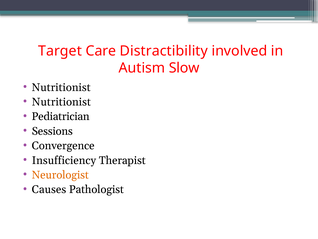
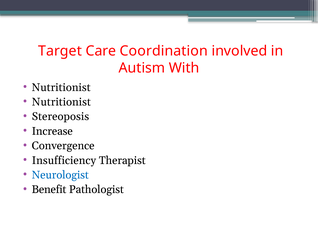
Distractibility: Distractibility -> Coordination
Slow: Slow -> With
Pediatrician: Pediatrician -> Stereoposis
Sessions: Sessions -> Increase
Neurologist colour: orange -> blue
Causes: Causes -> Benefit
